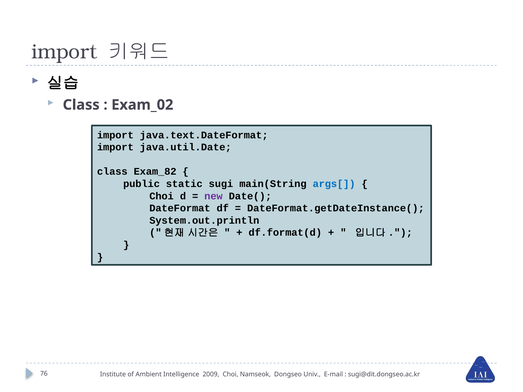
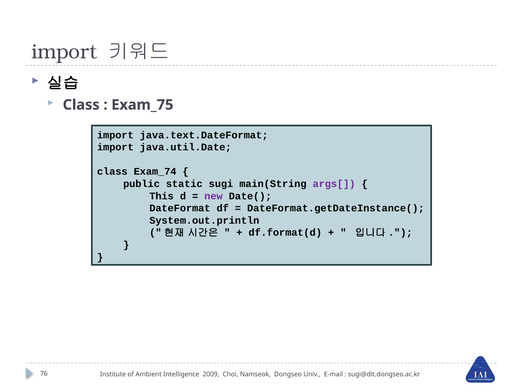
Exam_02: Exam_02 -> Exam_75
Exam_82: Exam_82 -> Exam_74
args[ colour: blue -> purple
Choi at (162, 196): Choi -> This
